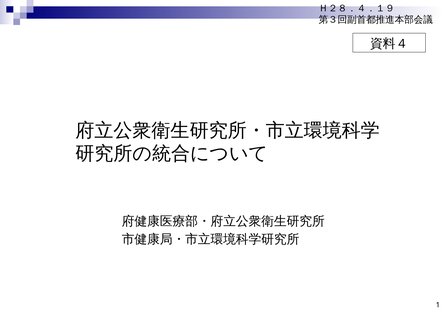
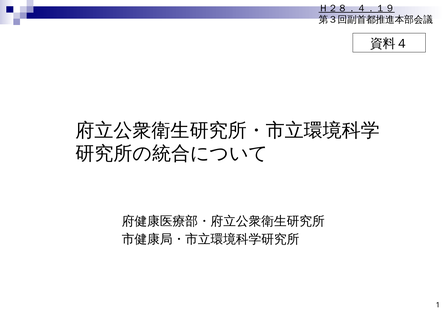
Ｈ２８．４．１９ underline: none -> present
